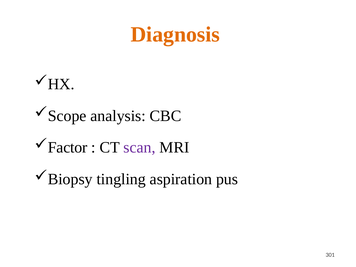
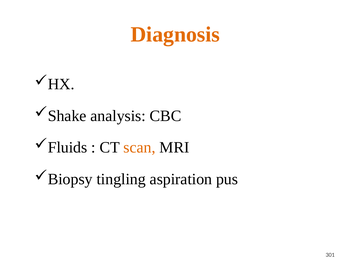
Scope: Scope -> Shake
Factor: Factor -> Fluids
scan colour: purple -> orange
